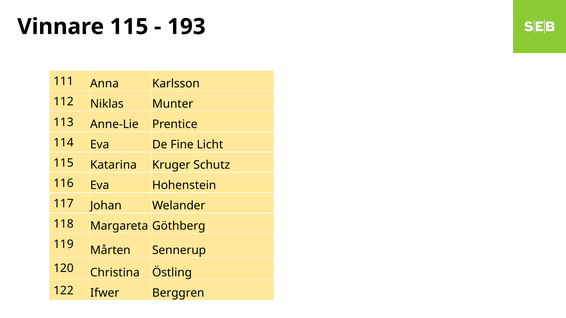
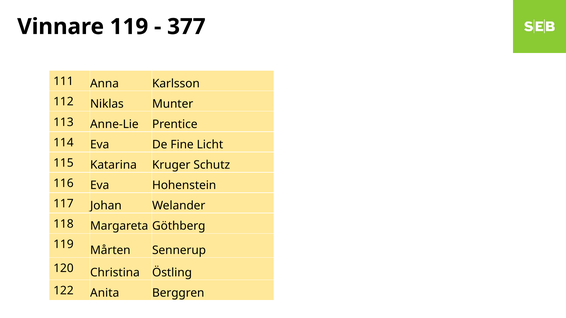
Vinnare 115: 115 -> 119
193: 193 -> 377
Ifwer: Ifwer -> Anita
